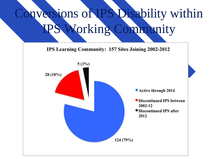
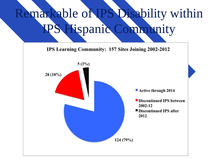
Conversions: Conversions -> Remarkable
Working: Working -> Hispanic
